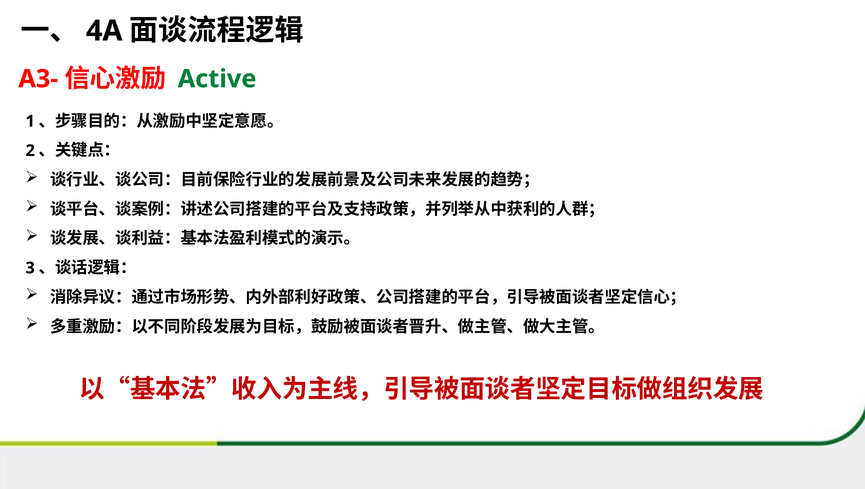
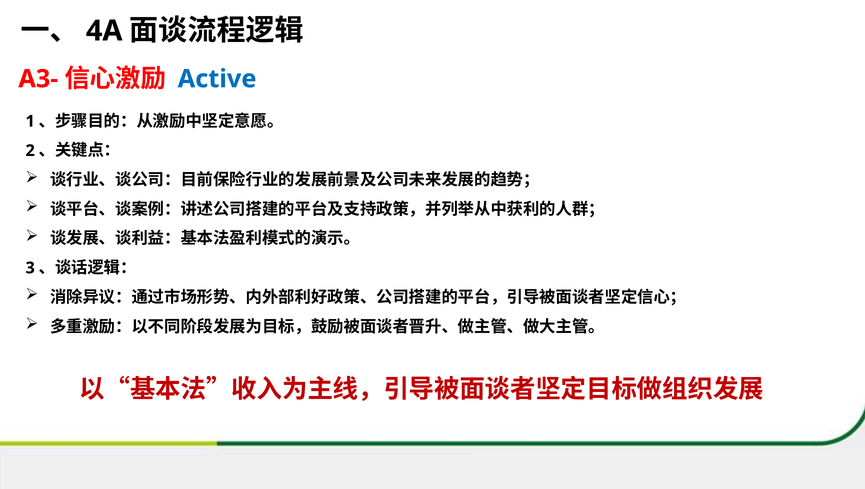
Active colour: green -> blue
